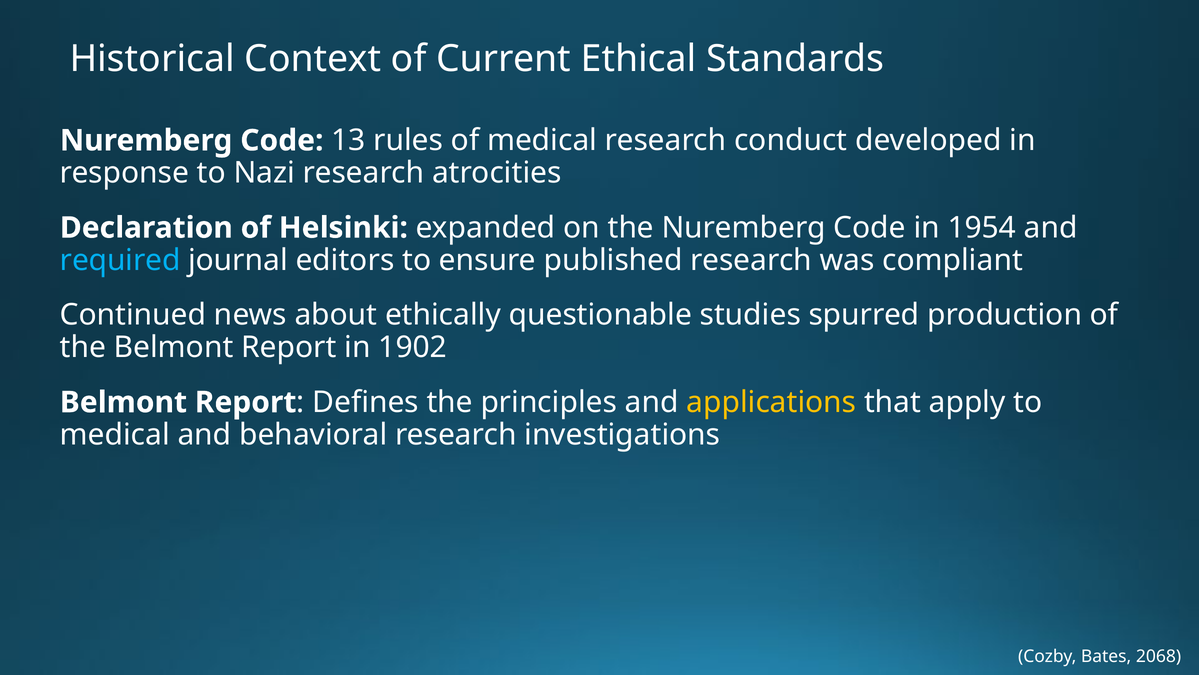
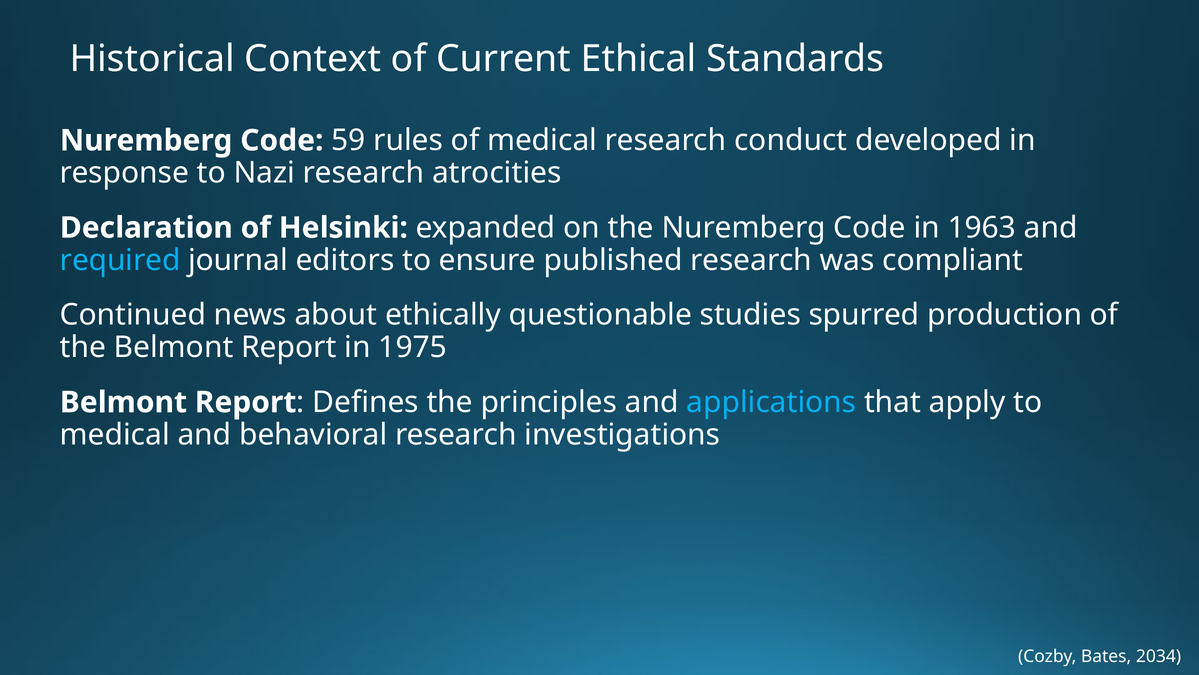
13: 13 -> 59
1954: 1954 -> 1963
1902: 1902 -> 1975
applications colour: yellow -> light blue
2068: 2068 -> 2034
